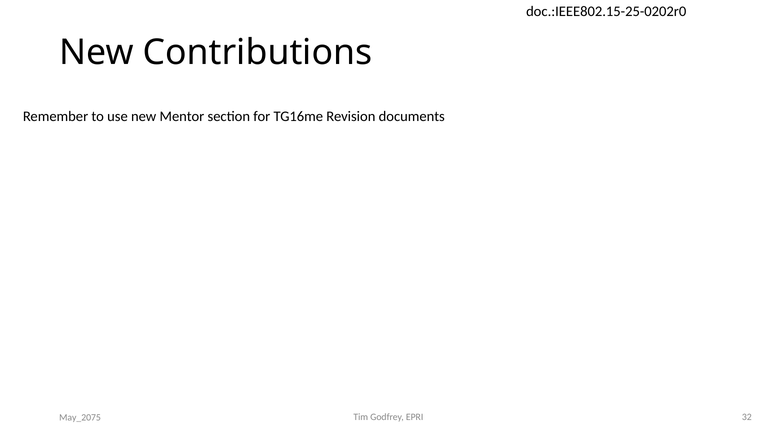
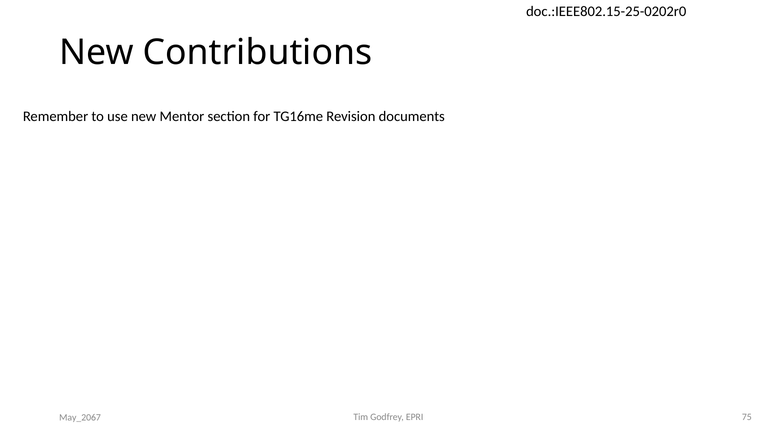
32: 32 -> 75
May_2075: May_2075 -> May_2067
